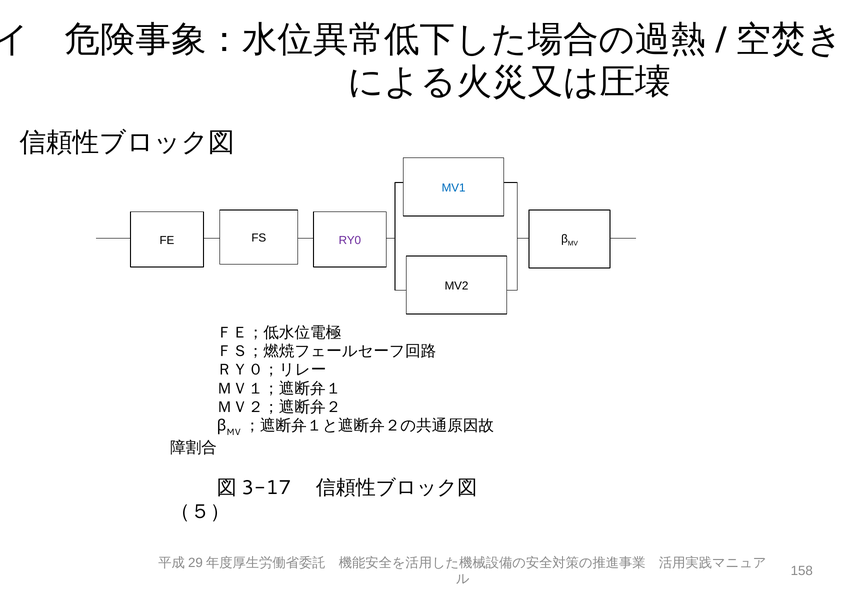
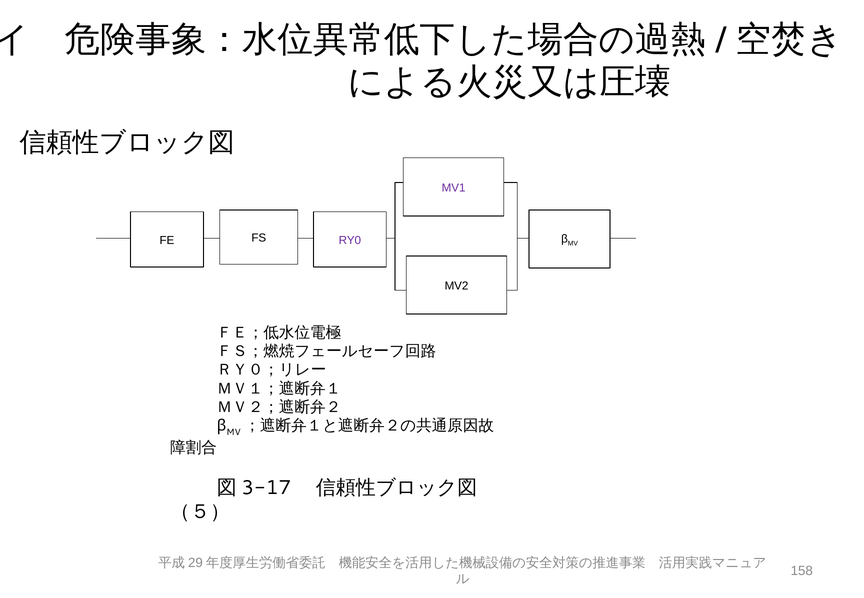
MV1 colour: blue -> purple
